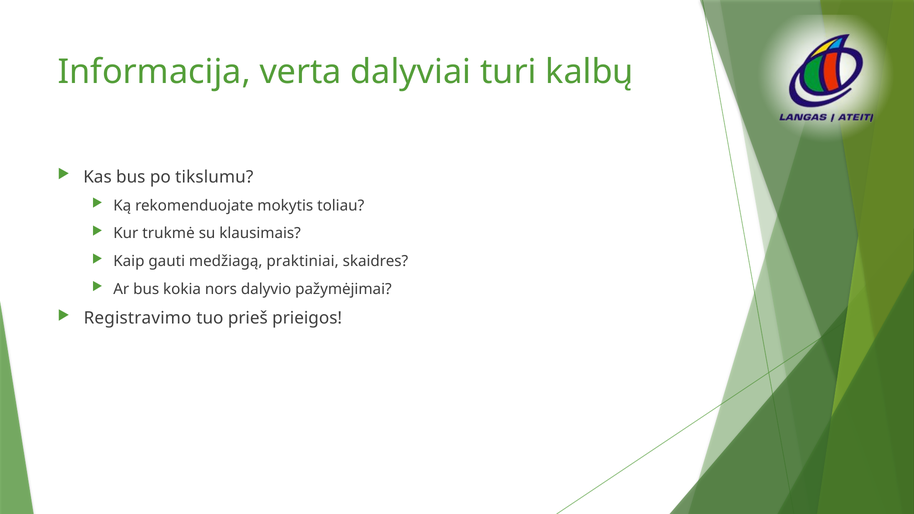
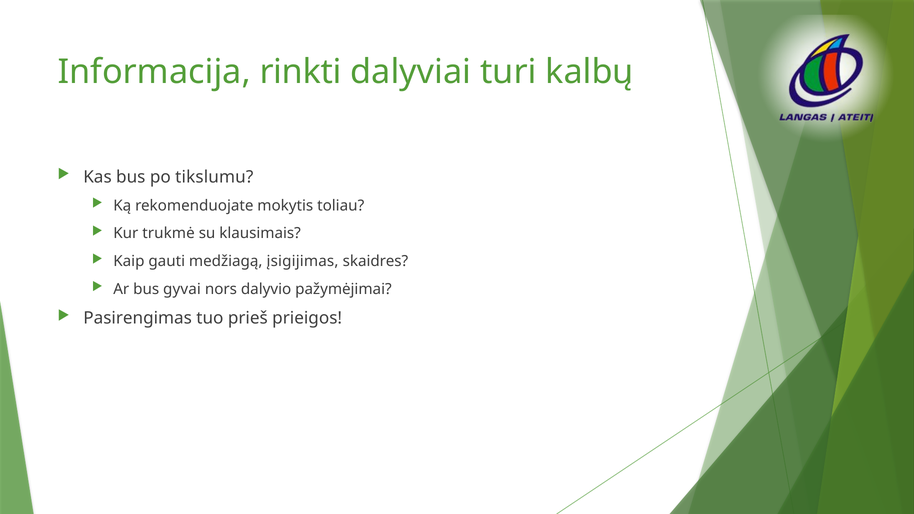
verta: verta -> rinkti
praktiniai: praktiniai -> įsigijimas
kokia: kokia -> gyvai
Registravimo: Registravimo -> Pasirengimas
